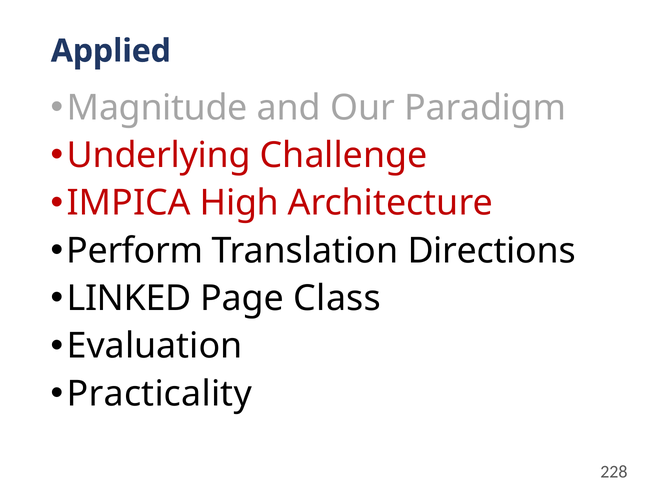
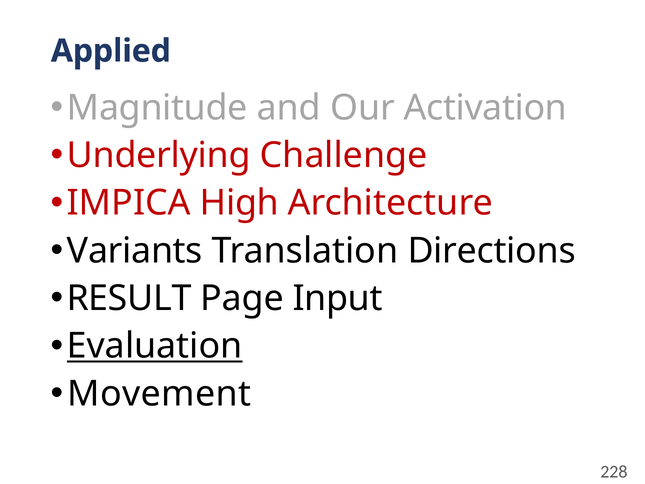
Paradigm: Paradigm -> Activation
Perform: Perform -> Variants
LINKED: LINKED -> RESULT
Class: Class -> Input
Evaluation underline: none -> present
Practicality: Practicality -> Movement
